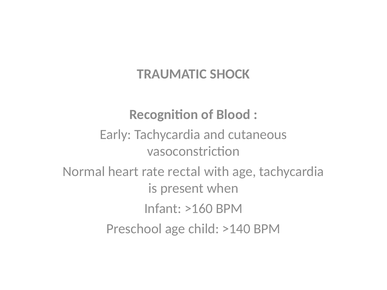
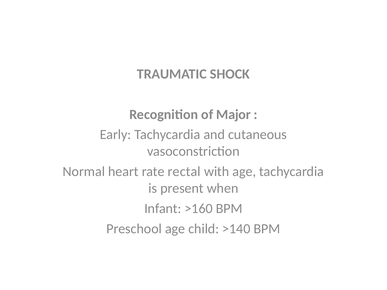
Blood: Blood -> Major
